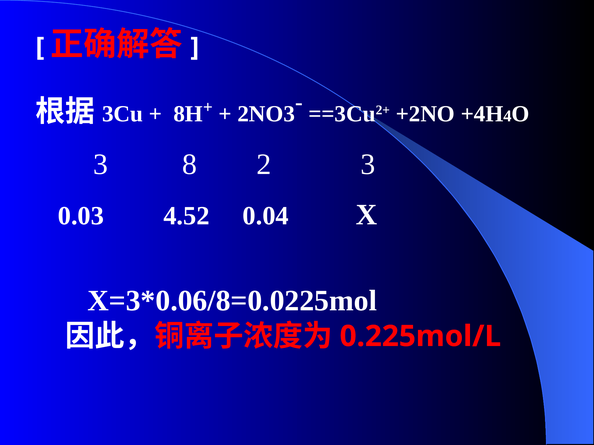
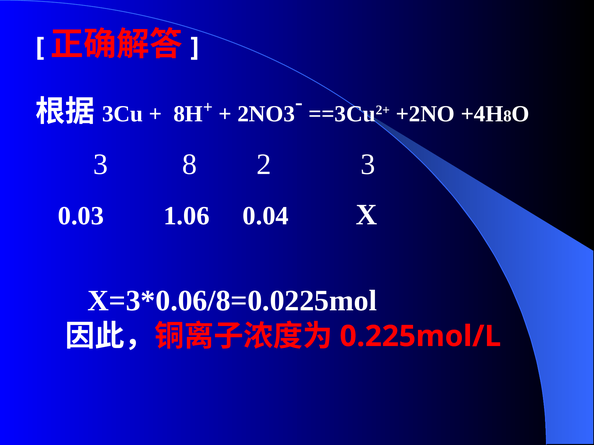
4 at (507, 116): 4 -> 8
4.52: 4.52 -> 1.06
